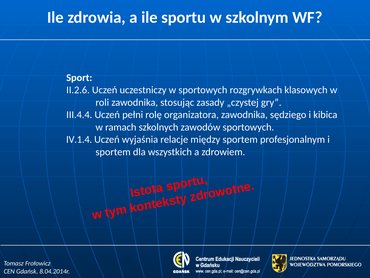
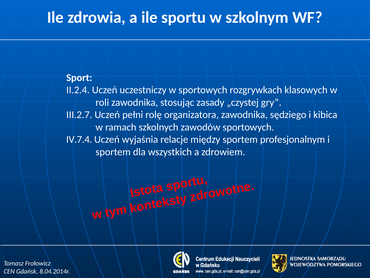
II.2.6: II.2.6 -> II.2.4
III.4.4: III.4.4 -> III.2.7
IV.1.4: IV.1.4 -> IV.7.4
